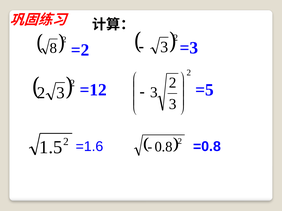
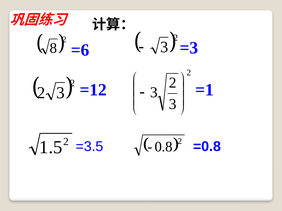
=2: =2 -> =6
=5: =5 -> =1
=1.6: =1.6 -> =3.5
